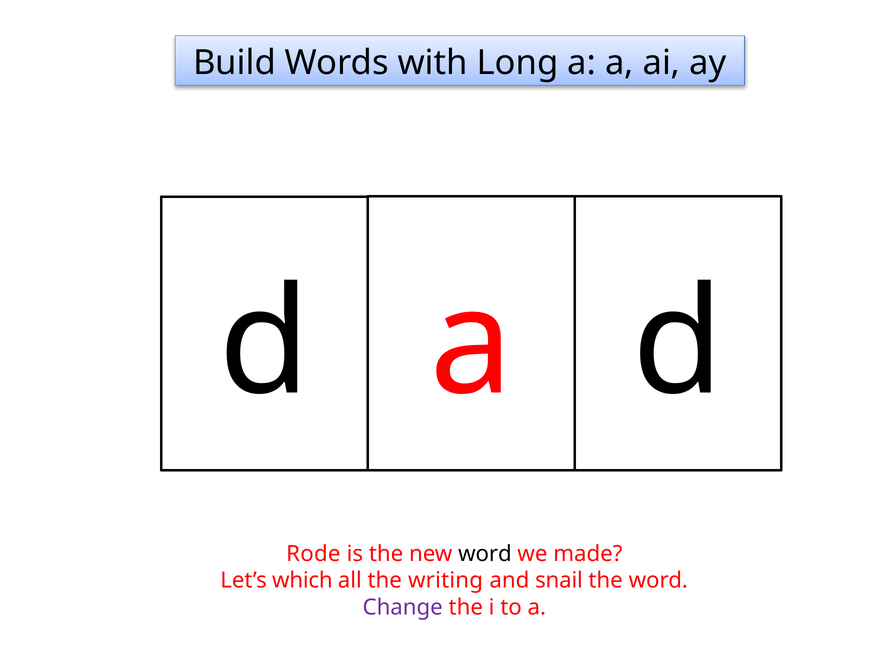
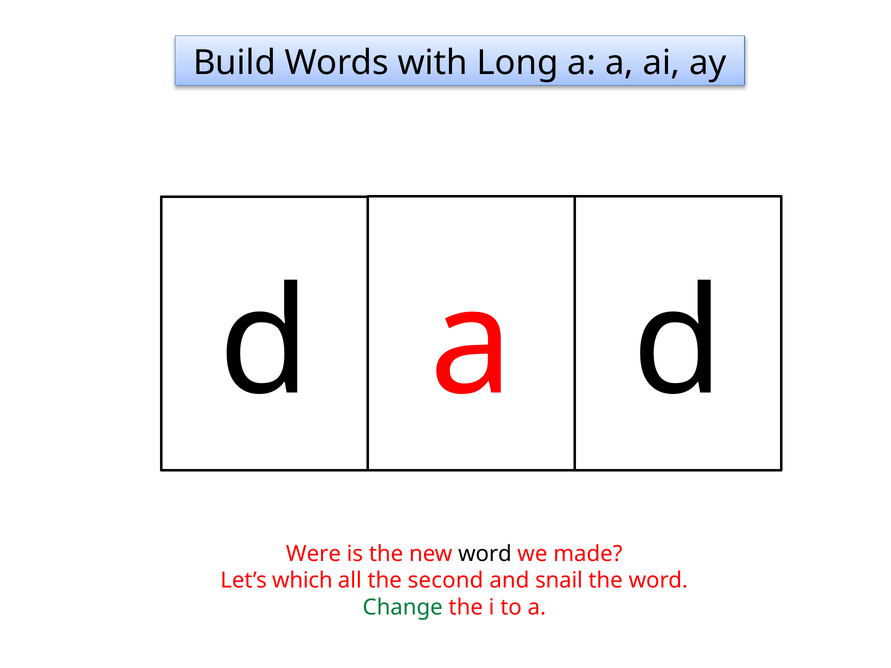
Rode: Rode -> Were
writing: writing -> second
Change colour: purple -> green
